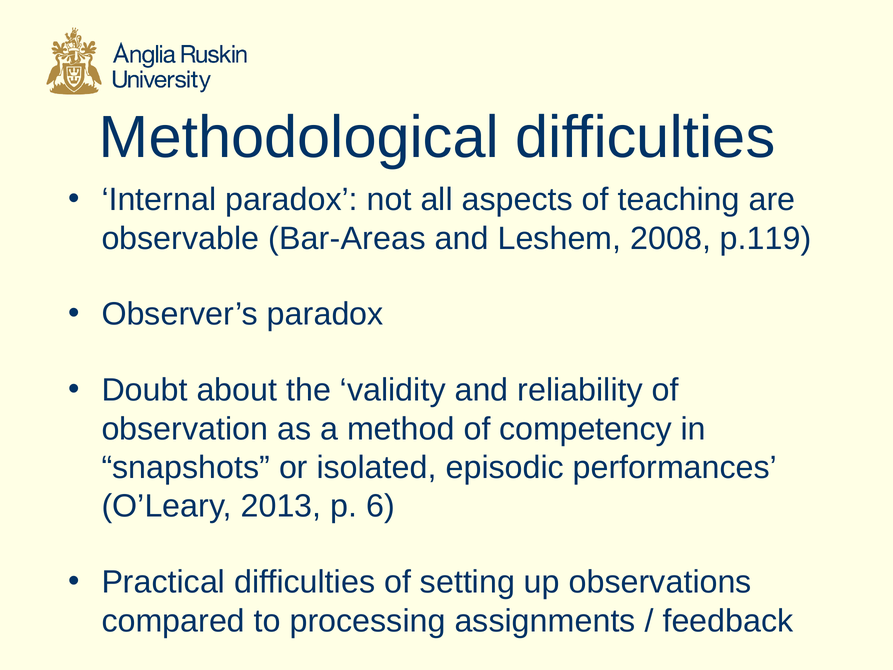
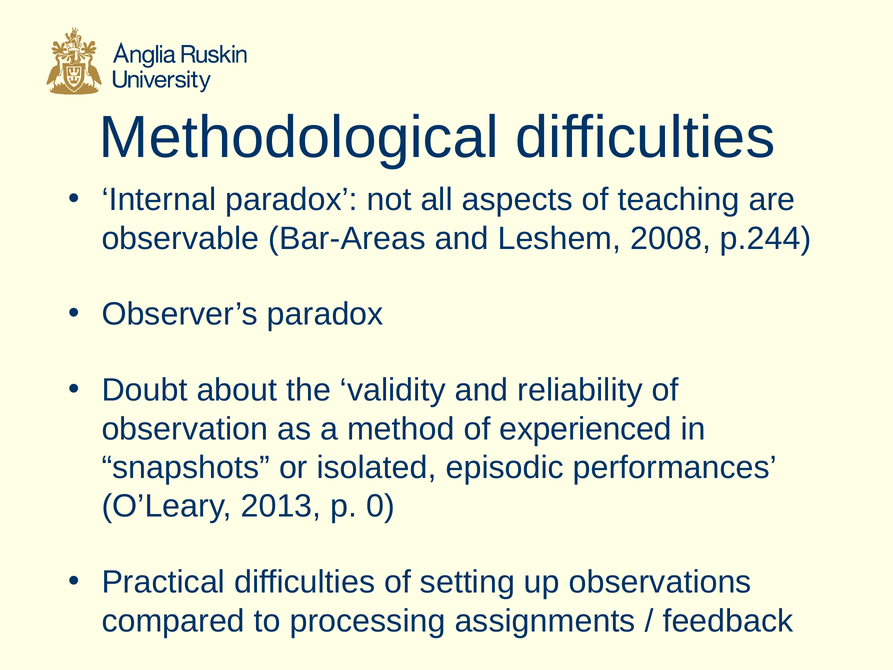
p.119: p.119 -> p.244
competency: competency -> experienced
6: 6 -> 0
